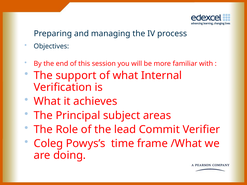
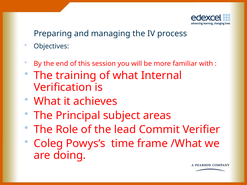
support: support -> training
